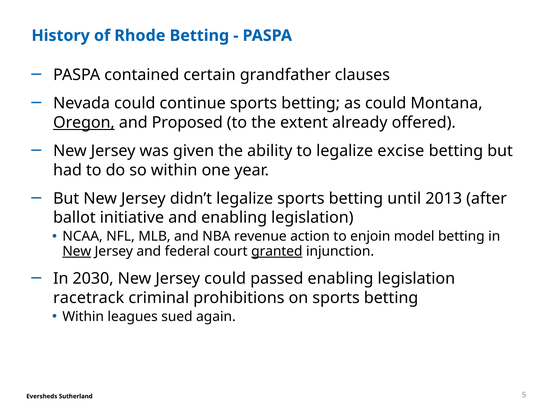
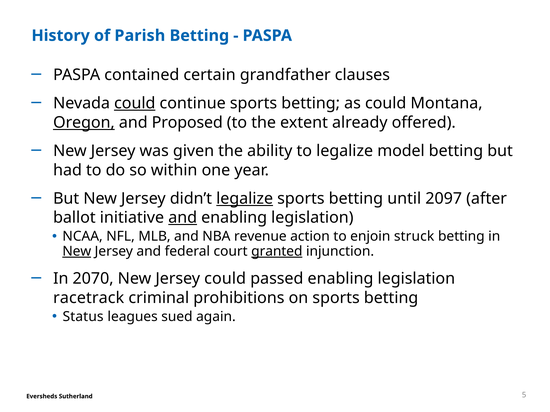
Rhode: Rhode -> Parish
could at (135, 103) underline: none -> present
excise: excise -> model
legalize at (245, 199) underline: none -> present
2013: 2013 -> 2097
and at (183, 218) underline: none -> present
model: model -> struck
2030: 2030 -> 2070
Within at (83, 317): Within -> Status
